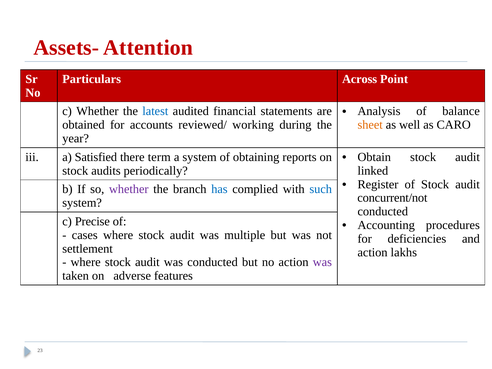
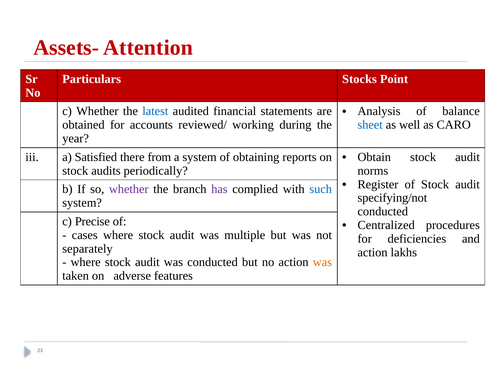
Across: Across -> Stocks
sheet colour: orange -> blue
term: term -> from
linked: linked -> norms
has colour: blue -> purple
concurrent/not: concurrent/not -> specifying/not
Accounting: Accounting -> Centralized
settlement: settlement -> separately
was at (322, 262) colour: purple -> orange
